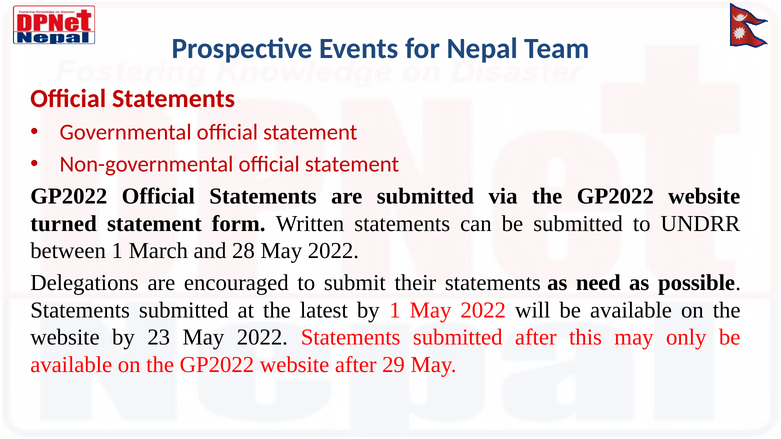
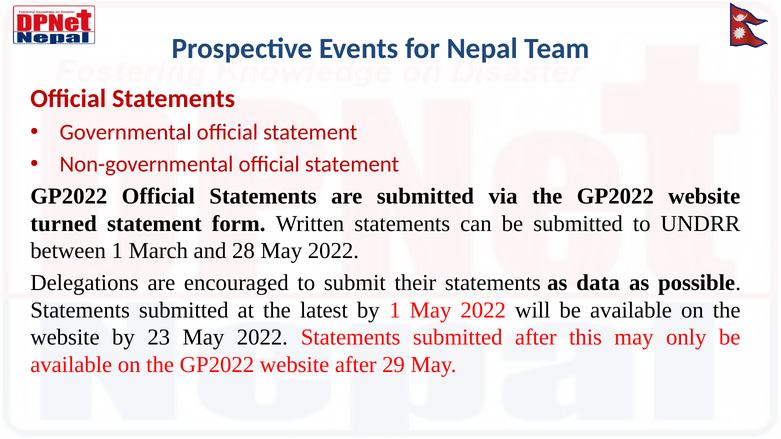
need: need -> data
